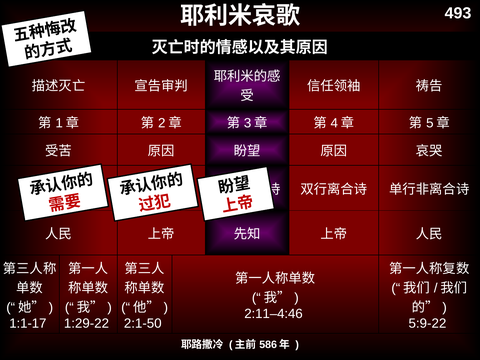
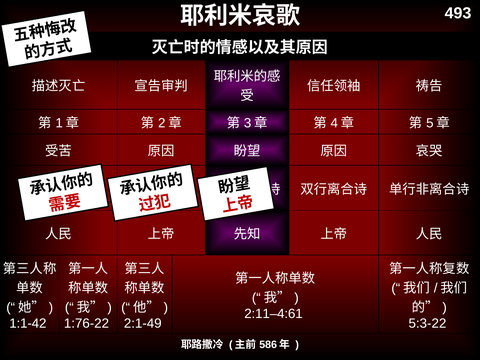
2:11–4:46: 2:11–4:46 -> 2:11–4:61
1:1-17: 1:1-17 -> 1:1-42
1:29-22: 1:29-22 -> 1:76-22
2:1-50: 2:1-50 -> 2:1-49
5:9-22: 5:9-22 -> 5:3-22
